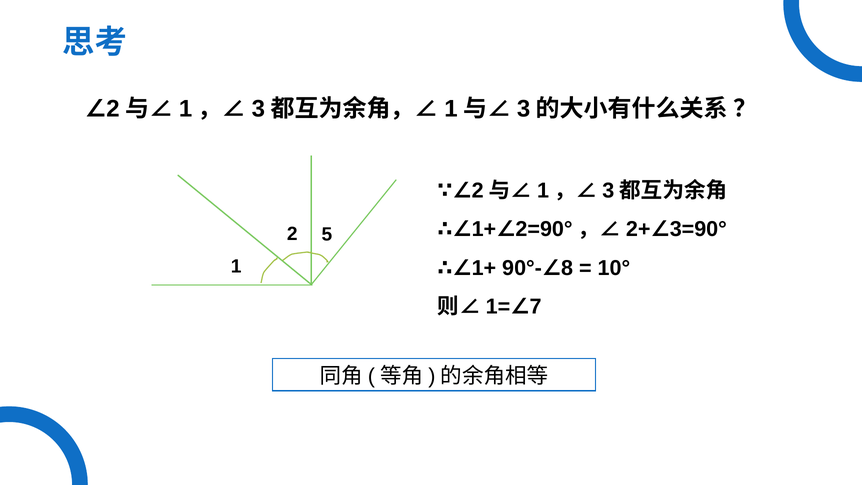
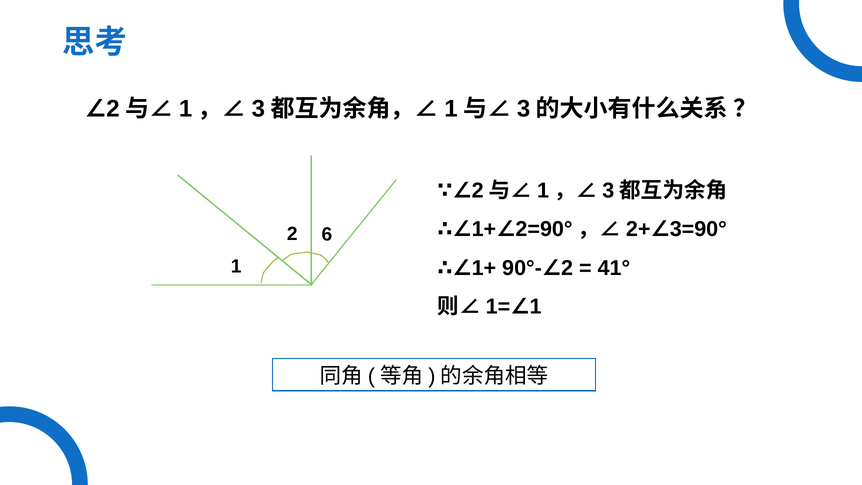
5: 5 -> 6
8 at (567, 268): 8 -> 2
10°: 10° -> 41°
7 at (536, 307): 7 -> 1
